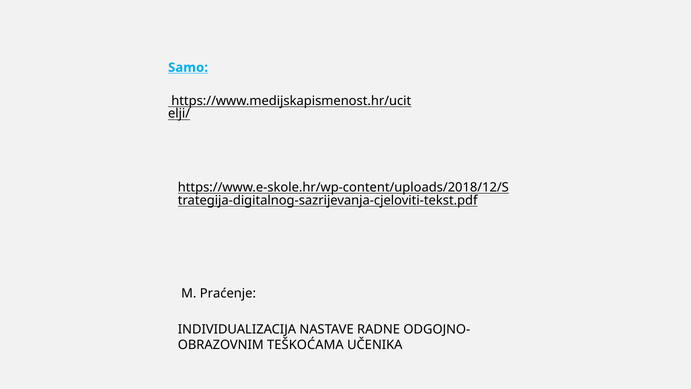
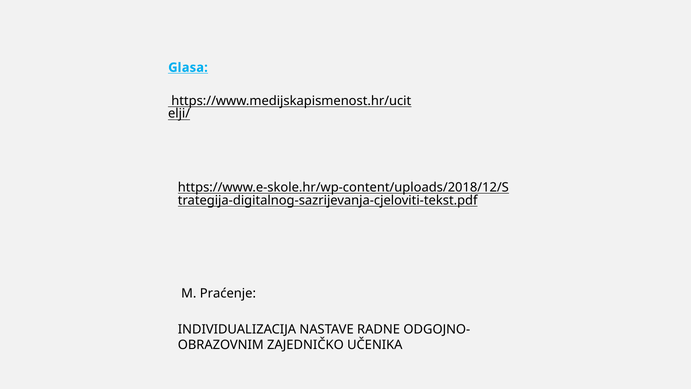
Samo: Samo -> Glasa
TEŠKOĆAMA: TEŠKOĆAMA -> ZAJEDNIČKO
